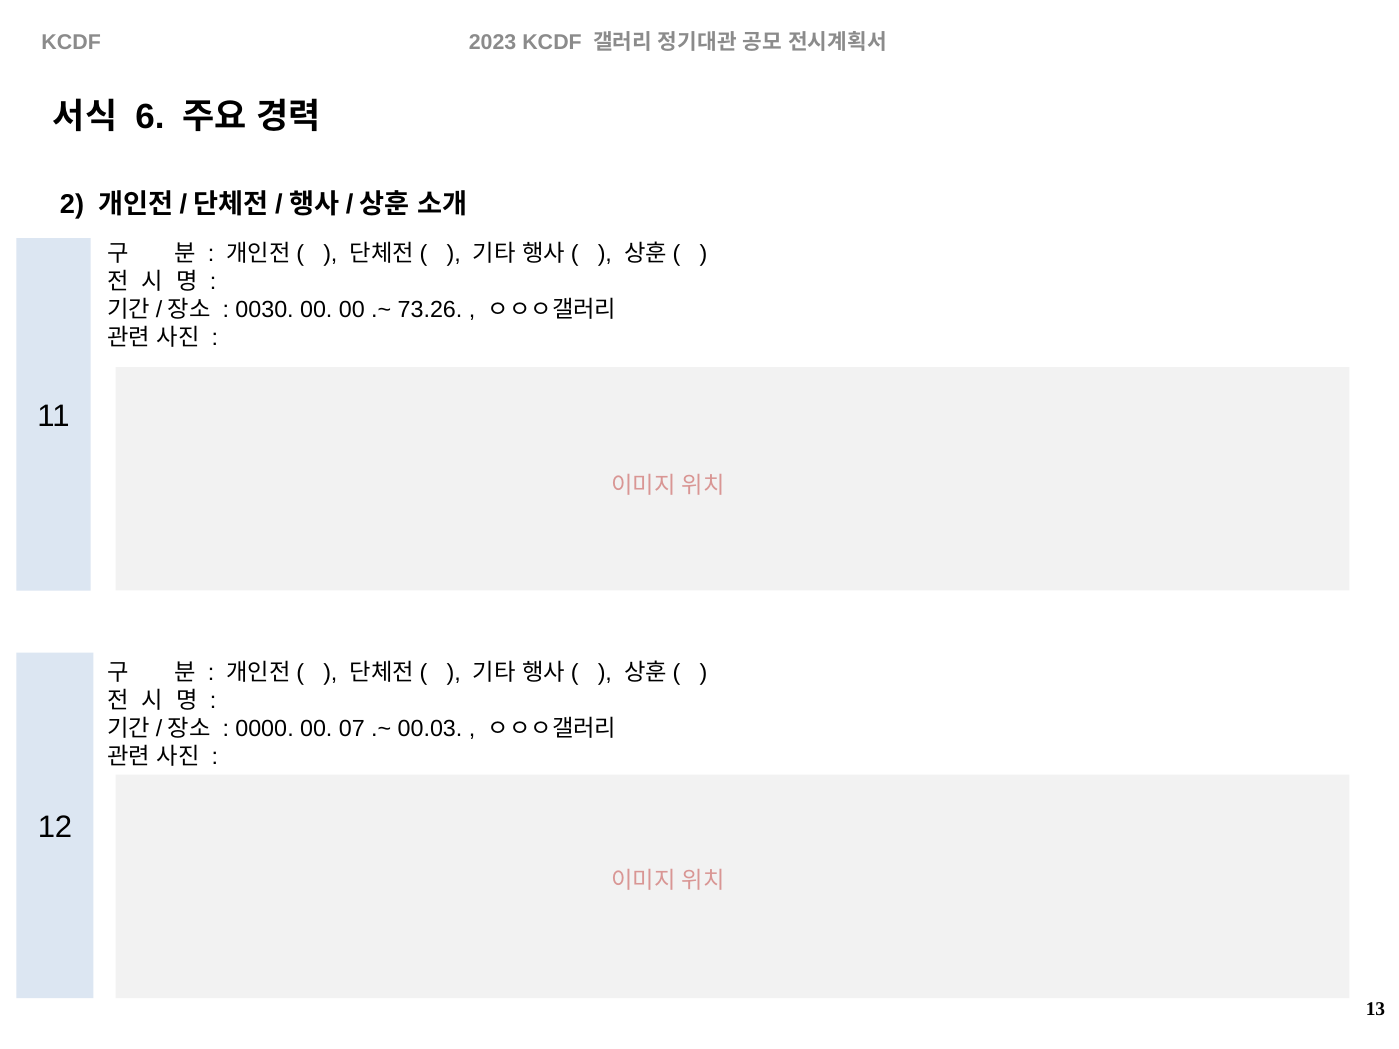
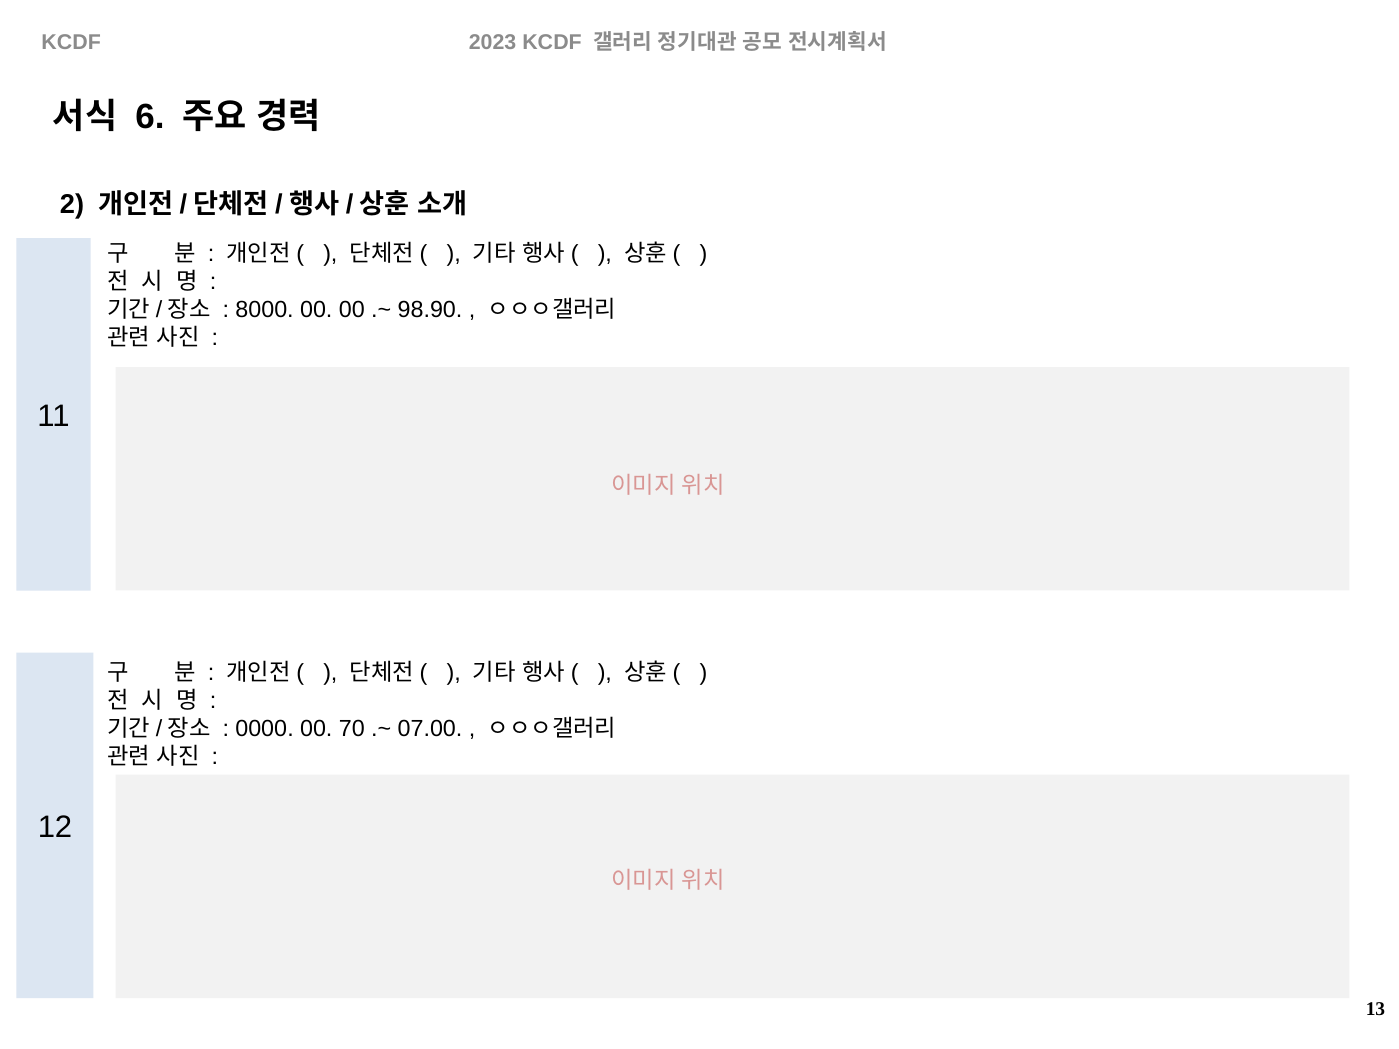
0030: 0030 -> 8000
73.26: 73.26 -> 98.90
07: 07 -> 70
00.03: 00.03 -> 07.00
